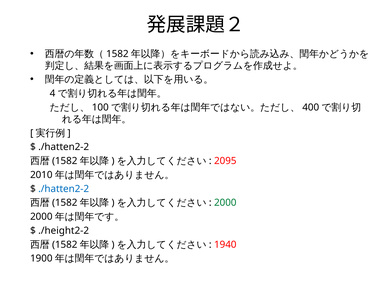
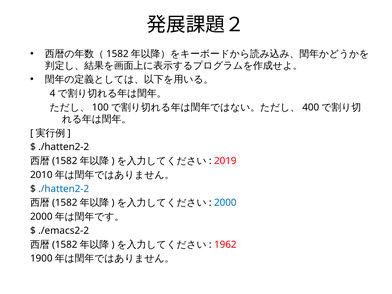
2095: 2095 -> 2019
2000 colour: green -> blue
./height2-2: ./height2-2 -> ./emacs2-2
1940: 1940 -> 1962
